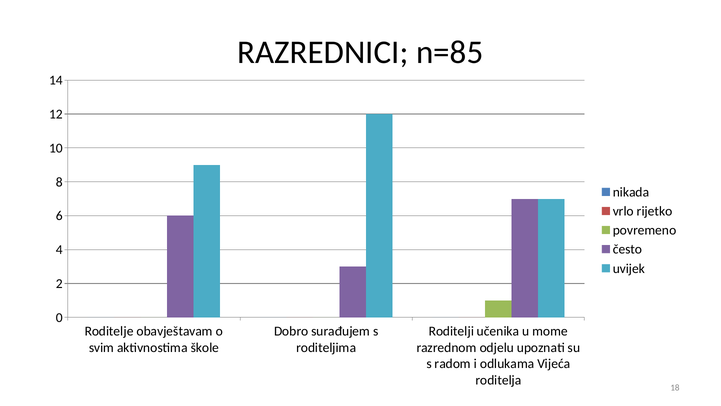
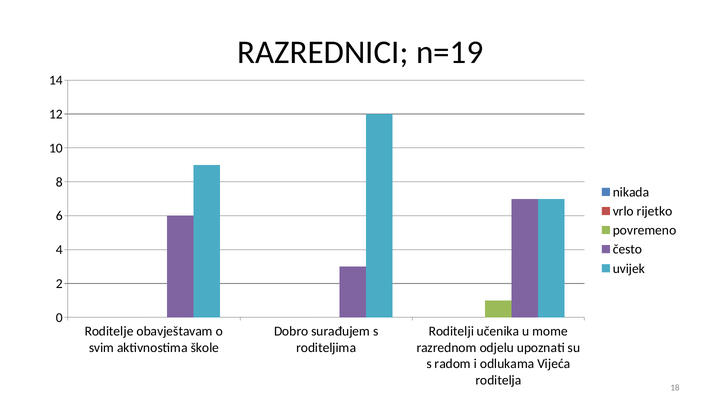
n=85: n=85 -> n=19
